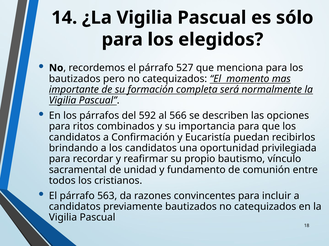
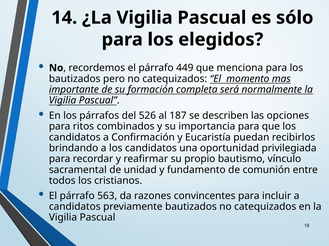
527: 527 -> 449
592: 592 -> 526
566: 566 -> 187
